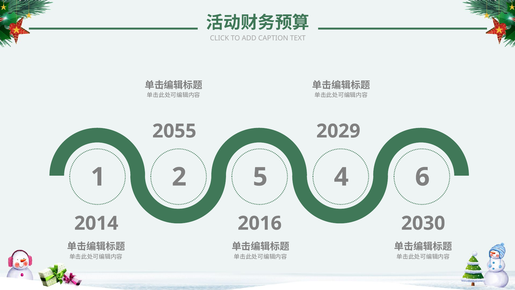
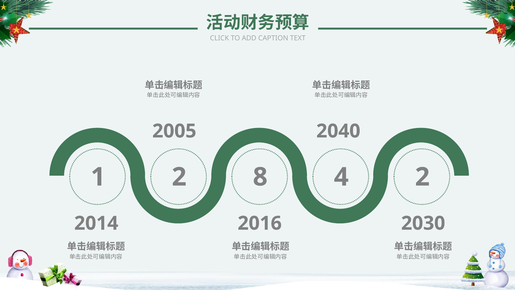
2055: 2055 -> 2005
2029: 2029 -> 2040
5: 5 -> 8
4 6: 6 -> 2
